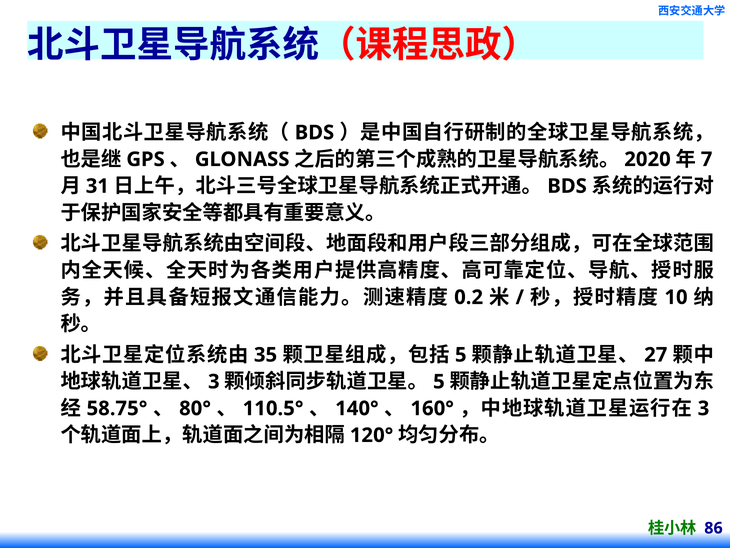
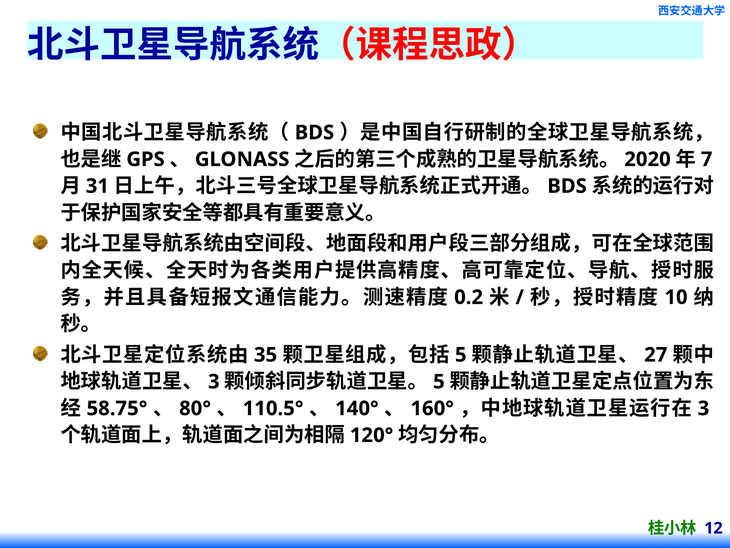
86: 86 -> 12
